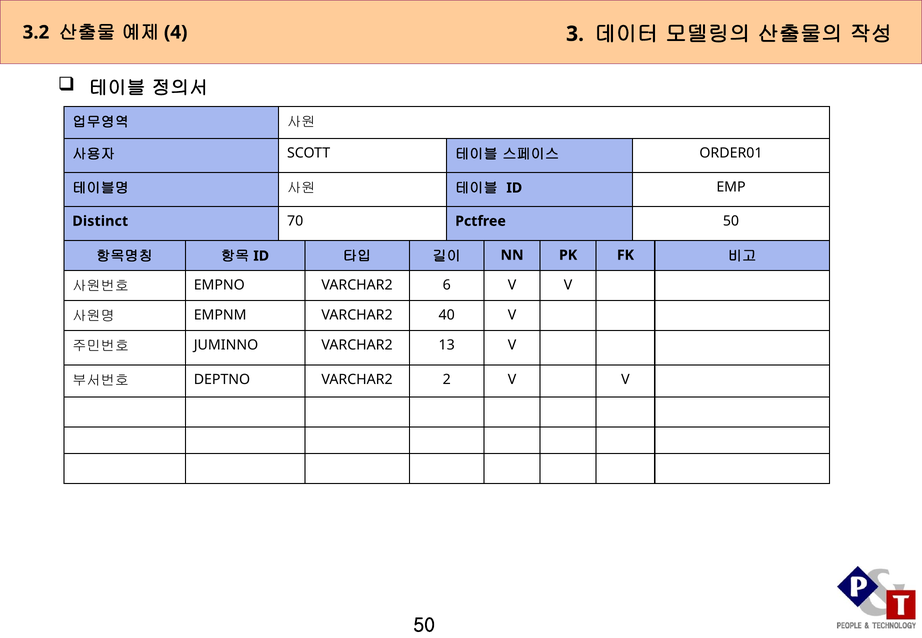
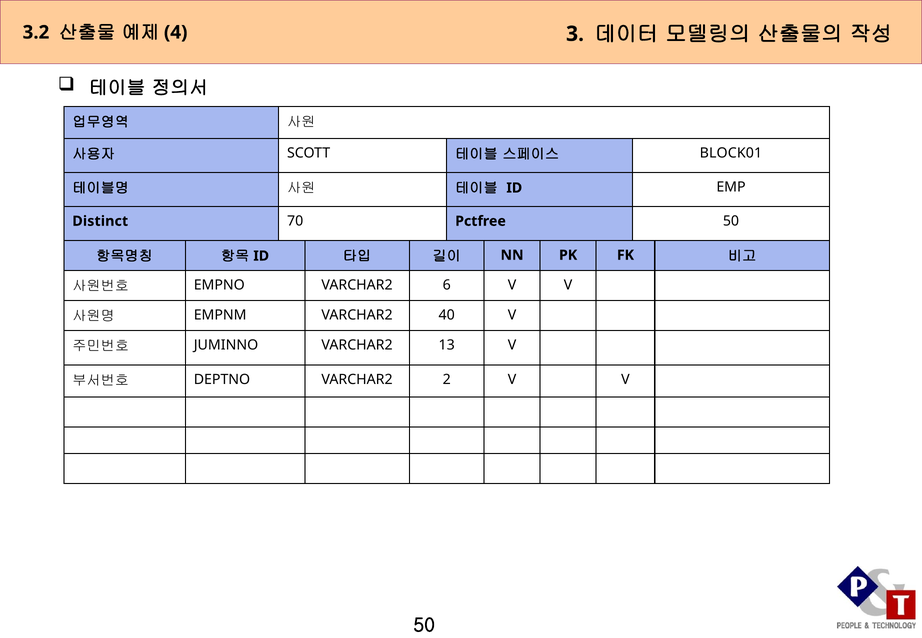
ORDER01: ORDER01 -> BLOCK01
